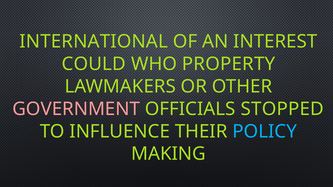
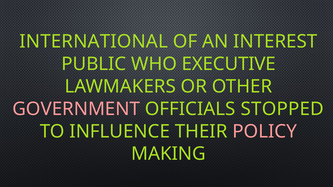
COULD: COULD -> PUBLIC
PROPERTY: PROPERTY -> EXECUTIVE
POLICY colour: light blue -> pink
